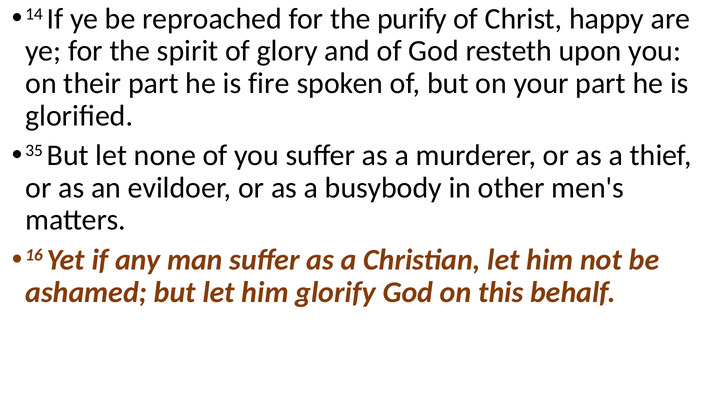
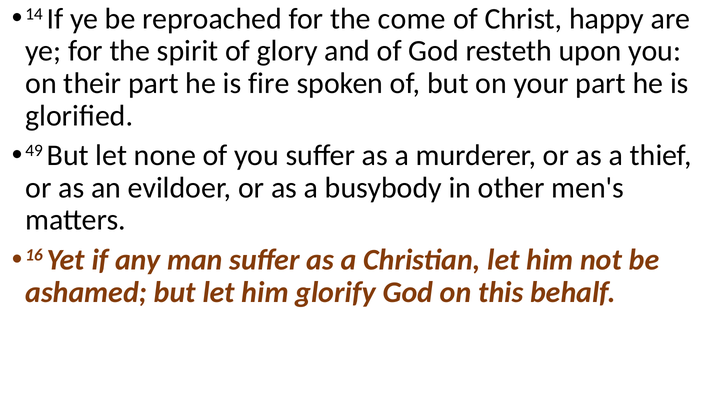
purify: purify -> come
35: 35 -> 49
